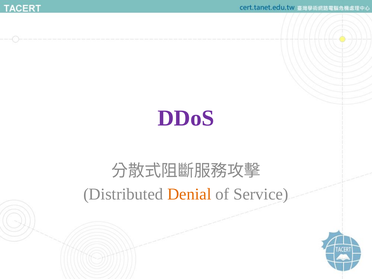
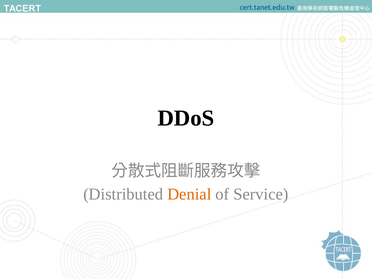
DDoS colour: purple -> black
